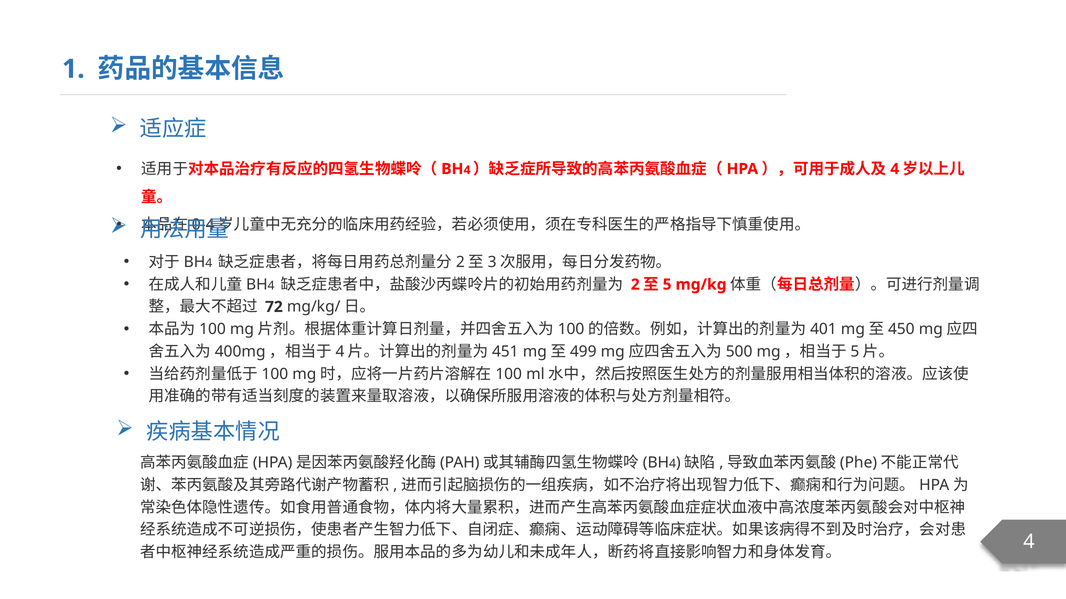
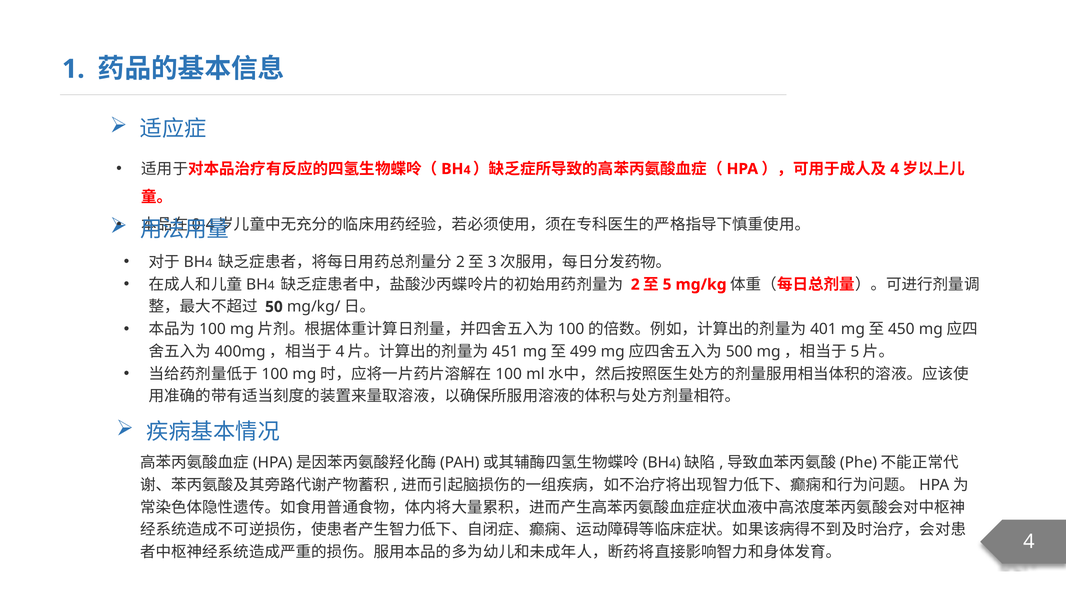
72: 72 -> 50
